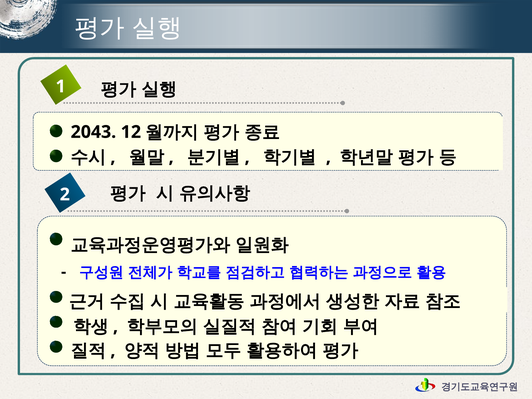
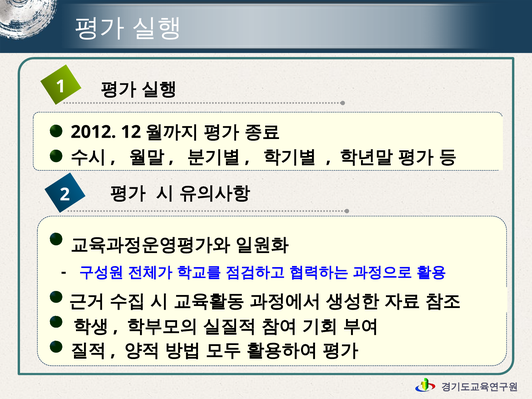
2043: 2043 -> 2012
